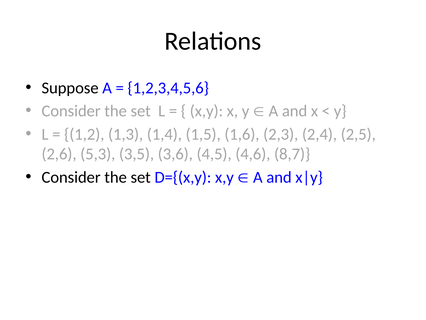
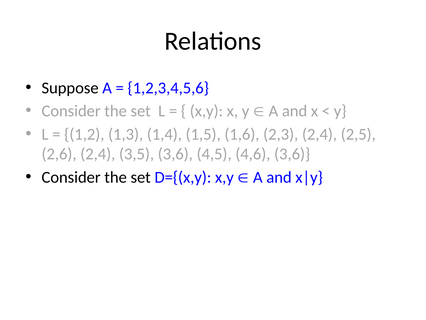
2,6 5,3: 5,3 -> 2,4
4,6 8,7: 8,7 -> 3,6
